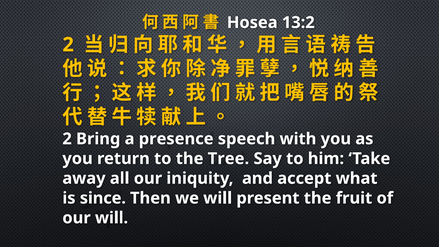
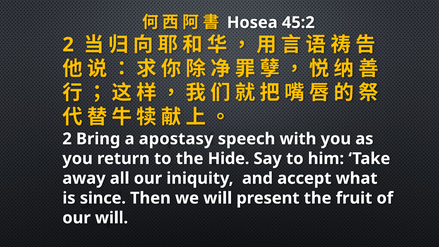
13:2: 13:2 -> 45:2
presence: presence -> apostasy
Tree: Tree -> Hide
